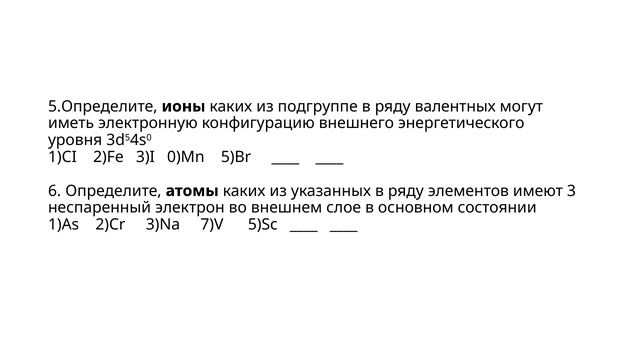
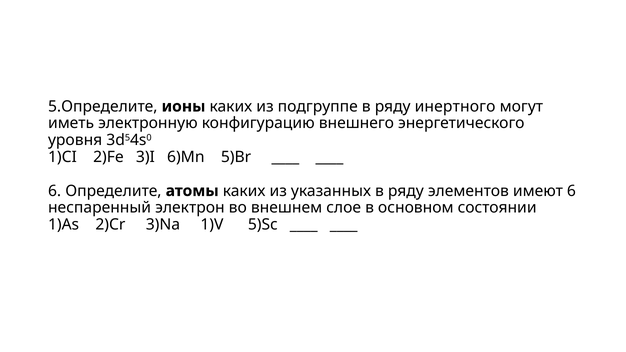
валентных: валентных -> инертного
0)Mn: 0)Mn -> 6)Mn
имеют 3: 3 -> 6
7)V: 7)V -> 1)V
